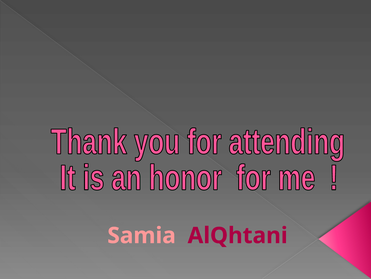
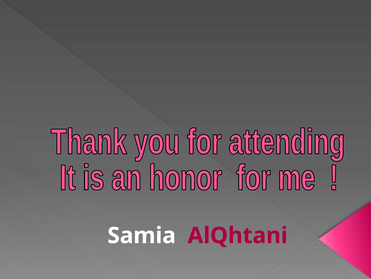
Samia colour: pink -> white
